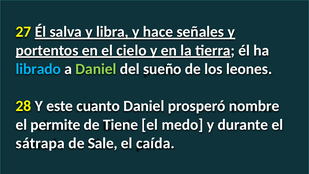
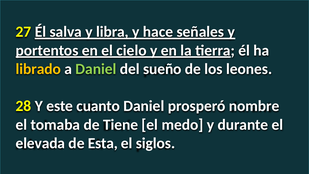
librado colour: light blue -> yellow
permite: permite -> tomaba
sátrapa: sátrapa -> elevada
Sale: Sale -> Esta
caída: caída -> siglos
